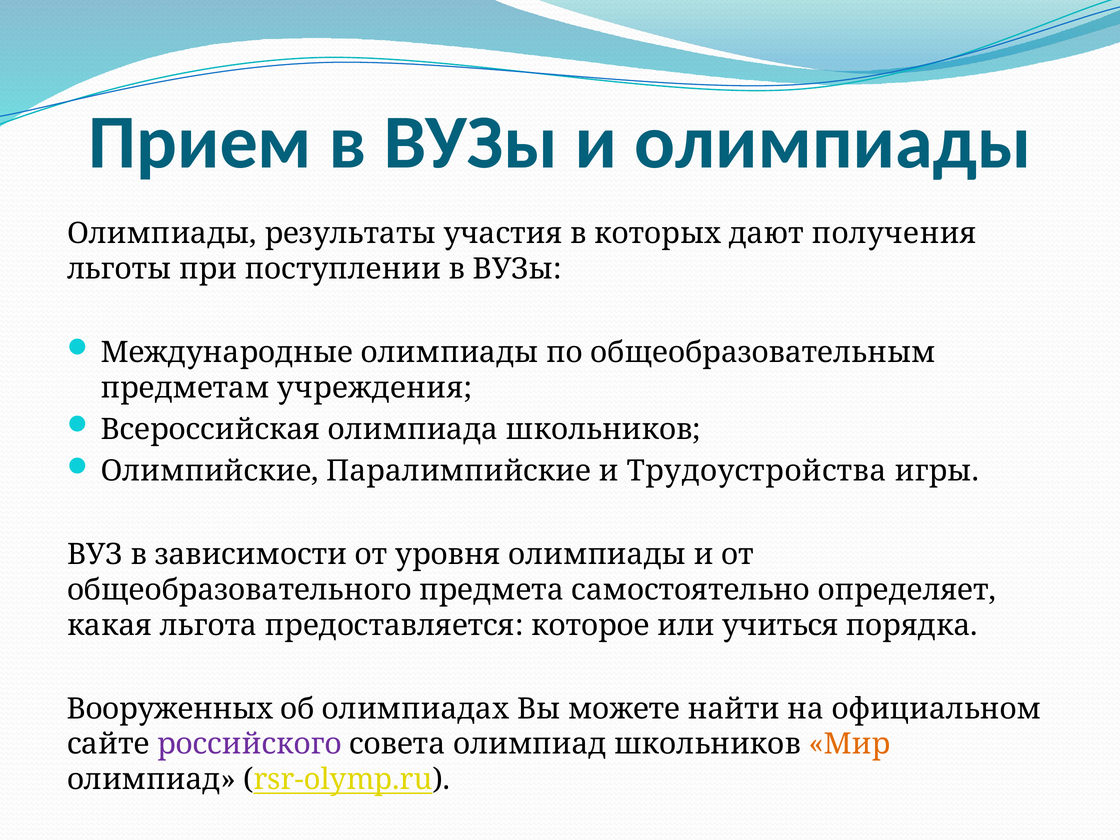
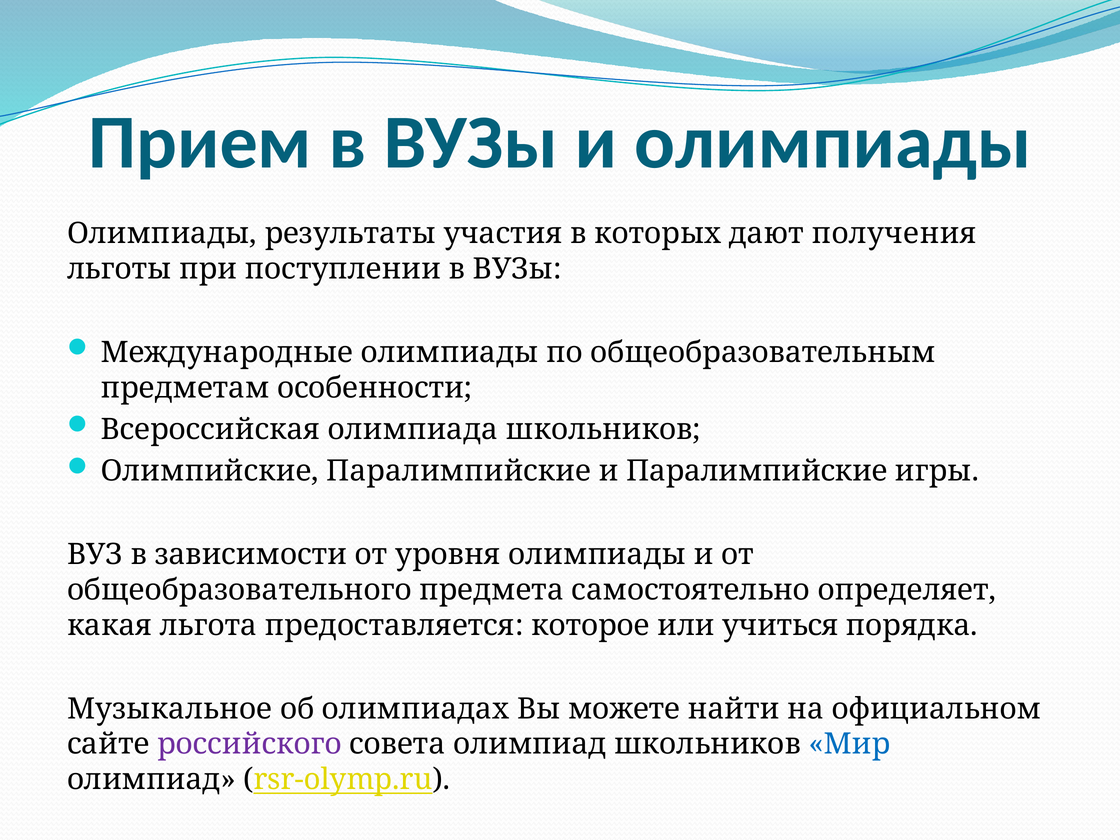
учреждения: учреждения -> особенности
и Трудоустройства: Трудоустройства -> Паралимпийские
Вооруженных: Вооруженных -> Музыкальное
Мир colour: orange -> blue
